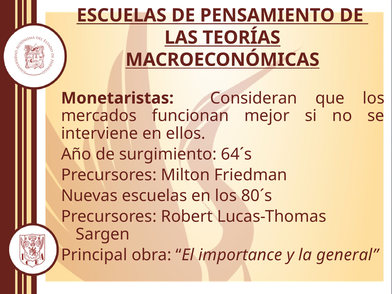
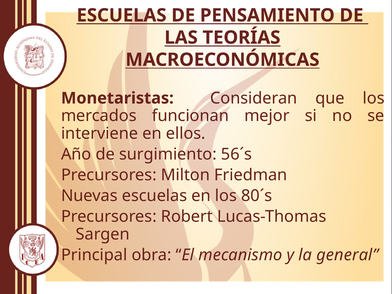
64´s: 64´s -> 56´s
importance: importance -> mecanismo
